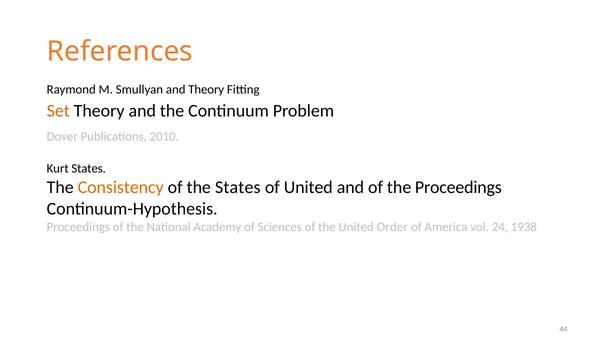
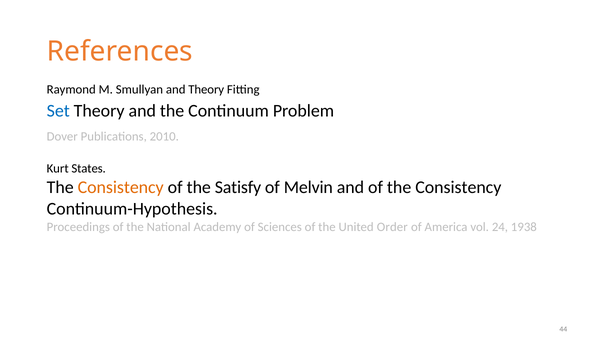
Set colour: orange -> blue
the States: States -> Satisfy
of United: United -> Melvin
of the Proceedings: Proceedings -> Consistency
